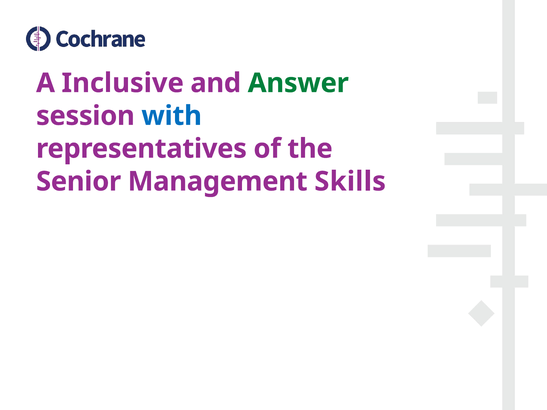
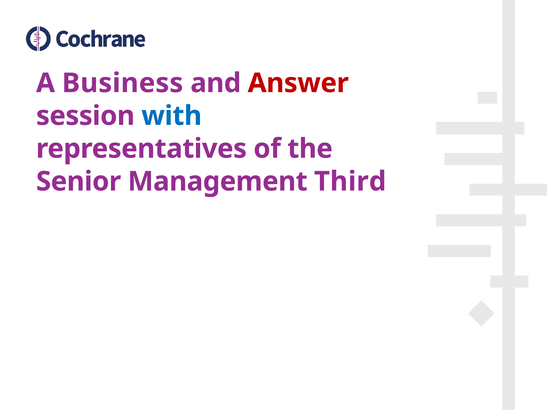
Inclusive: Inclusive -> Business
Answer colour: green -> red
Skills: Skills -> Third
